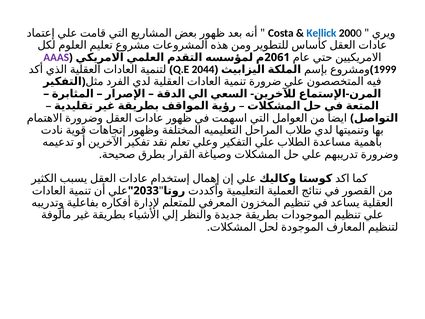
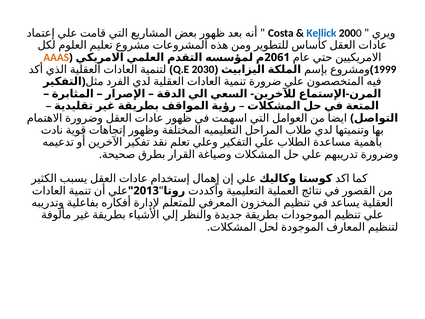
AAAS colour: purple -> orange
2044: 2044 -> 2030
2033: 2033 -> 2013
